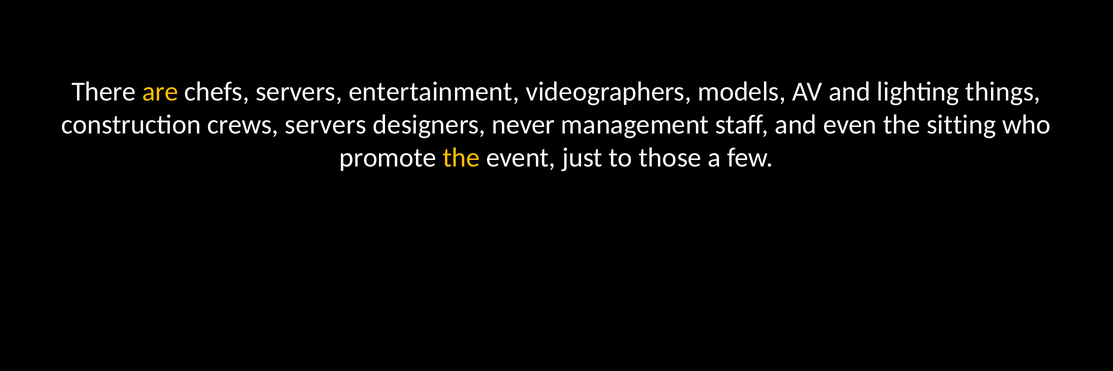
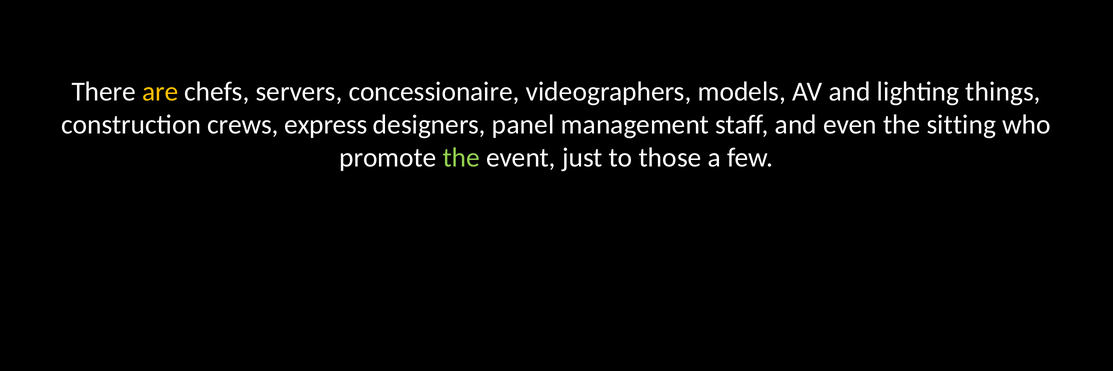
entertainment: entertainment -> concessionaire
crews servers: servers -> express
never: never -> panel
the at (461, 158) colour: yellow -> light green
